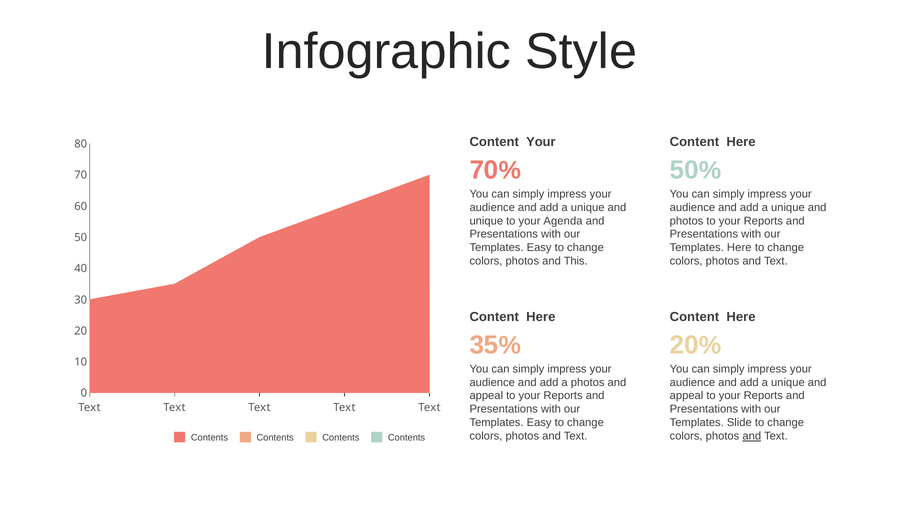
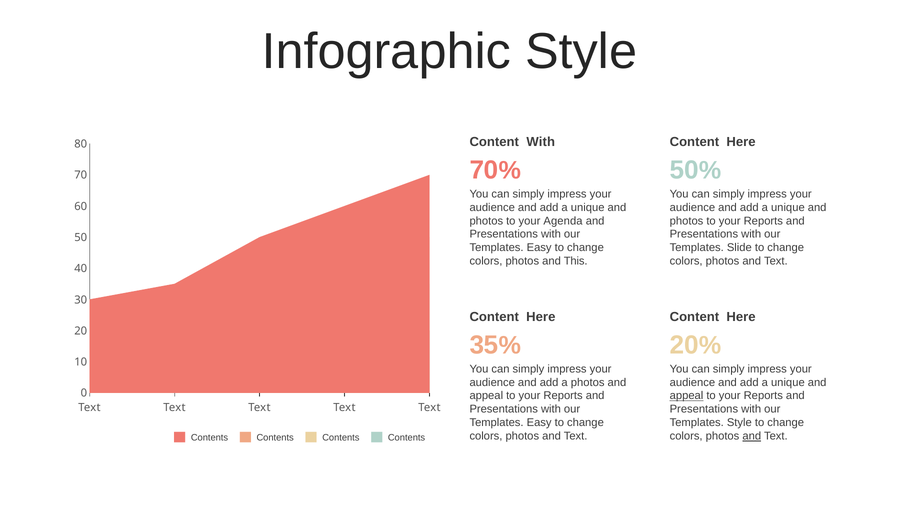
Content Your: Your -> With
unique at (486, 221): unique -> photos
Templates Here: Here -> Slide
appeal at (687, 395) underline: none -> present
Templates Slide: Slide -> Style
